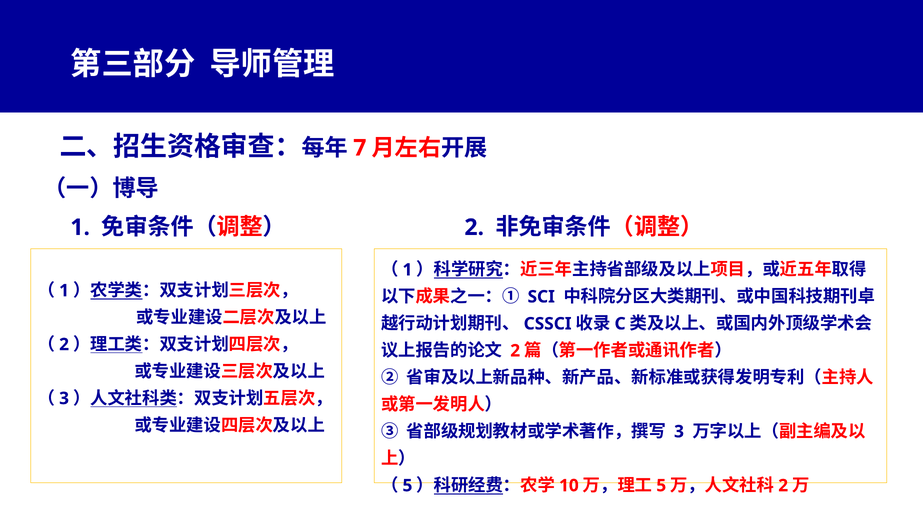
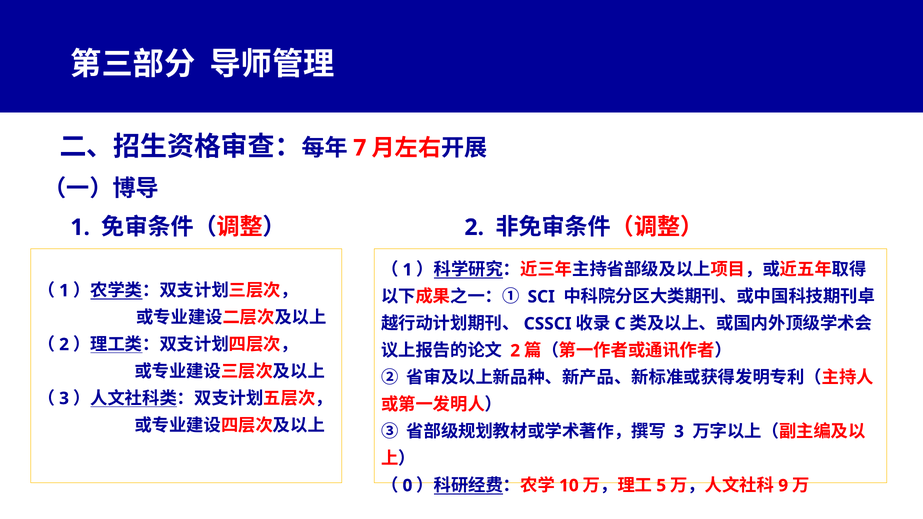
5 at (407, 486): 5 -> 0
2 at (783, 486): 2 -> 9
